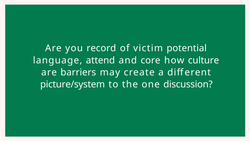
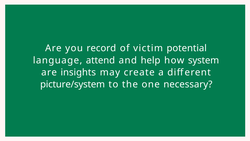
core: core -> help
culture: culture -> system
barriers: barriers -> insights
discussion: discussion -> necessary
